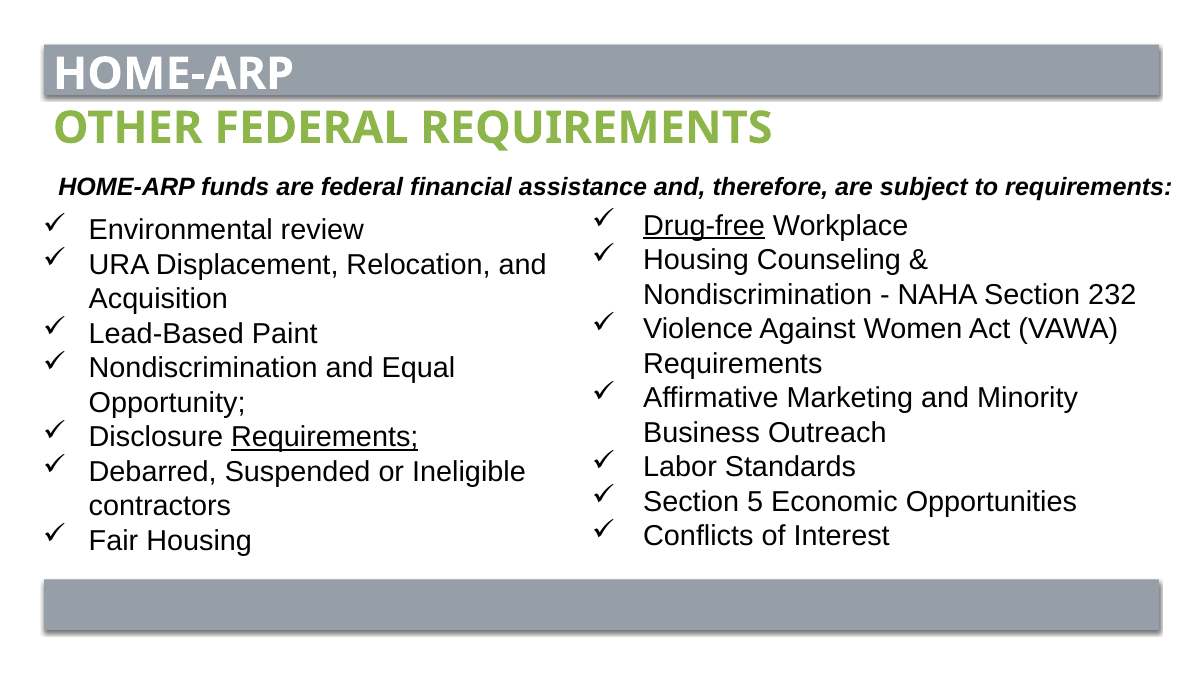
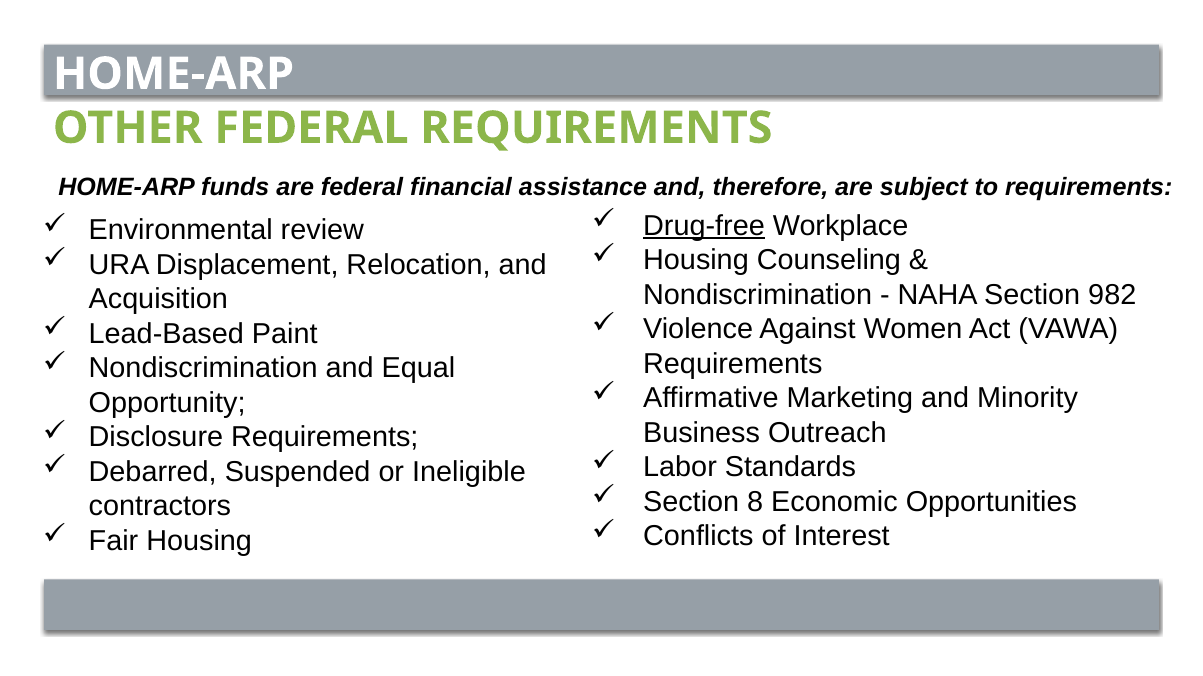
232: 232 -> 982
Requirements at (325, 438) underline: present -> none
5: 5 -> 8
